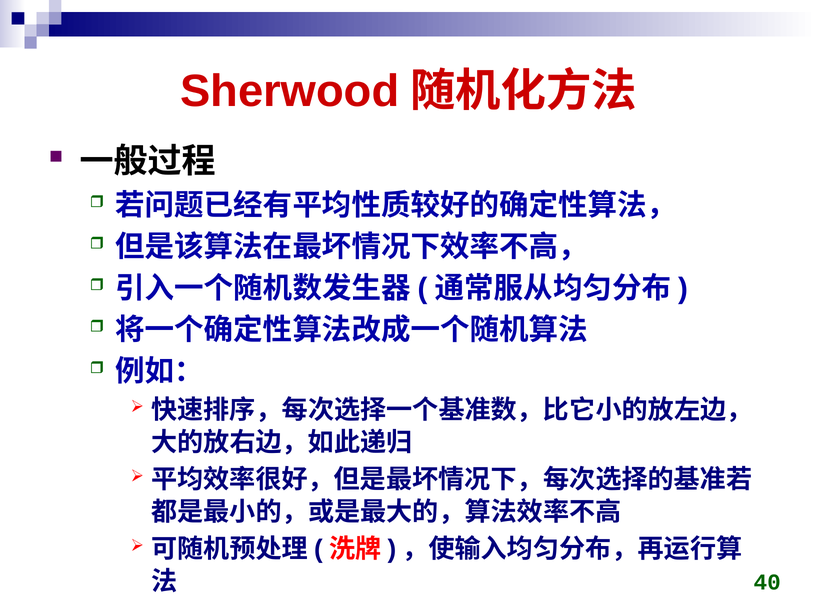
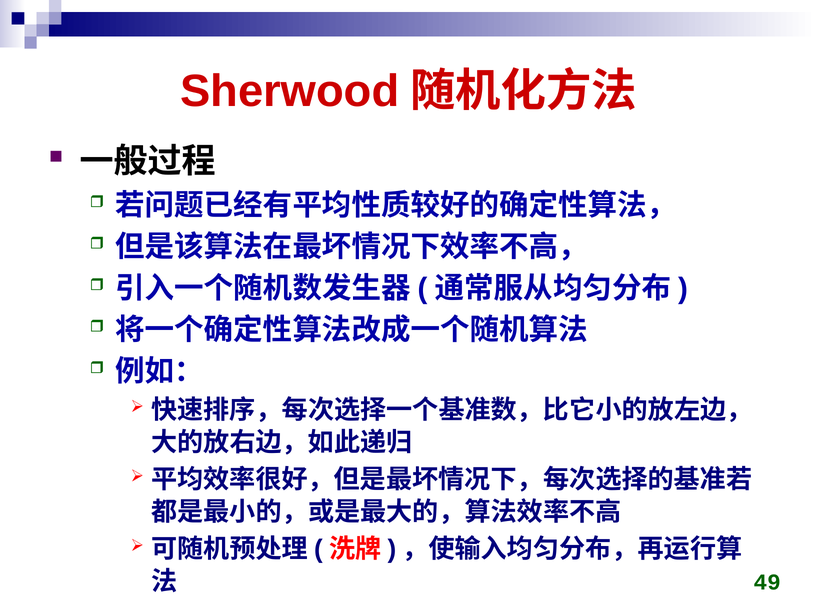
40: 40 -> 49
